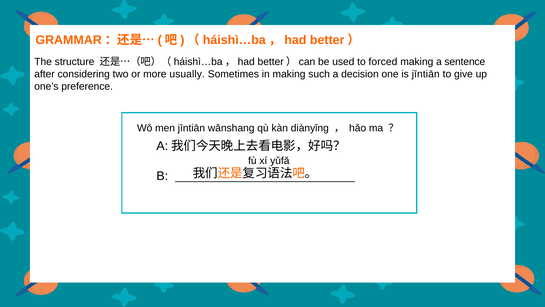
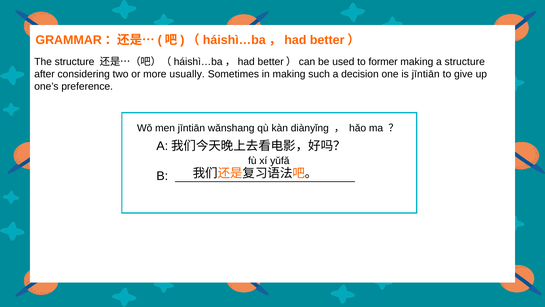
forced: forced -> former
a sentence: sentence -> structure
